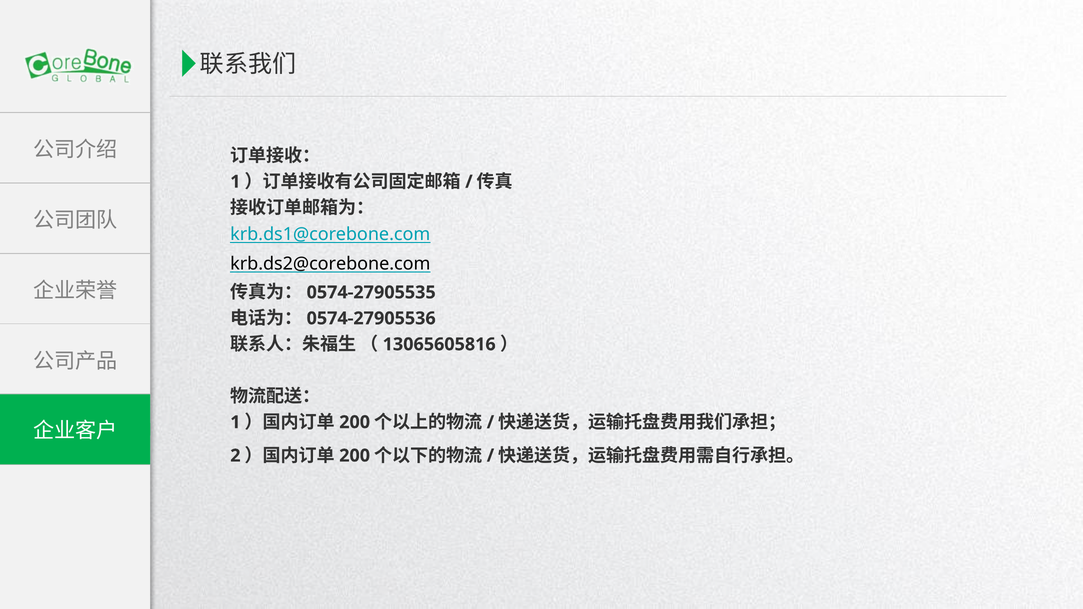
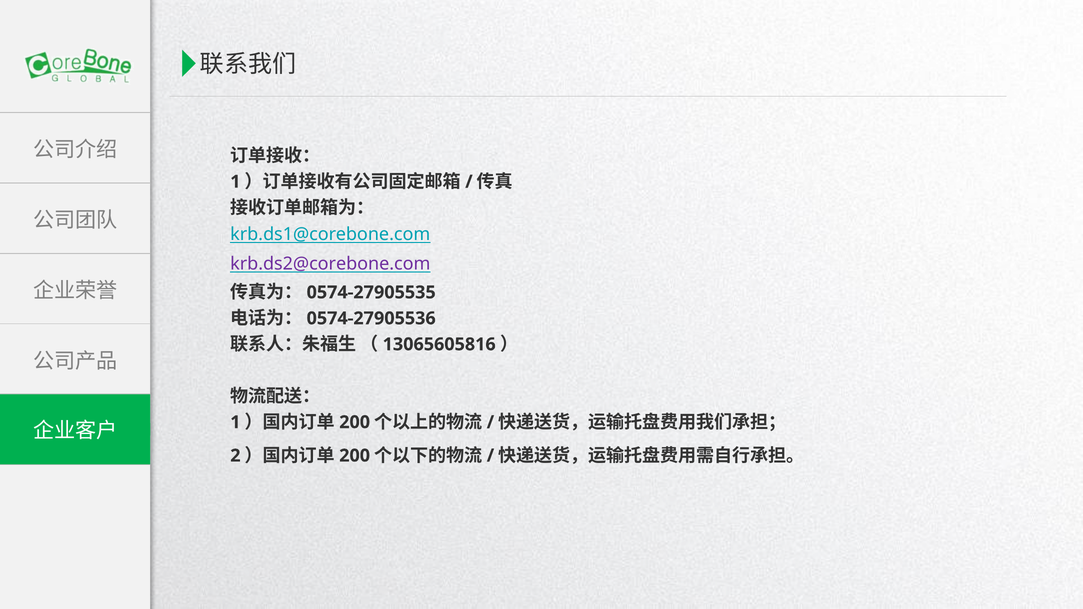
krb.ds2@corebone.com colour: black -> purple
